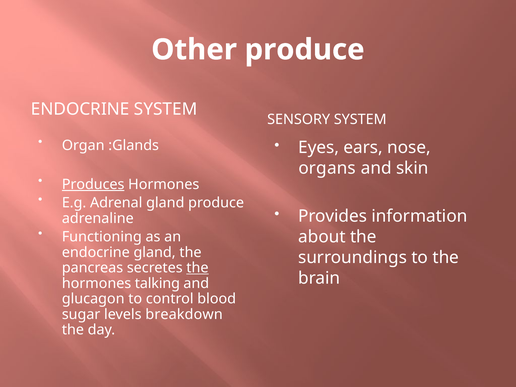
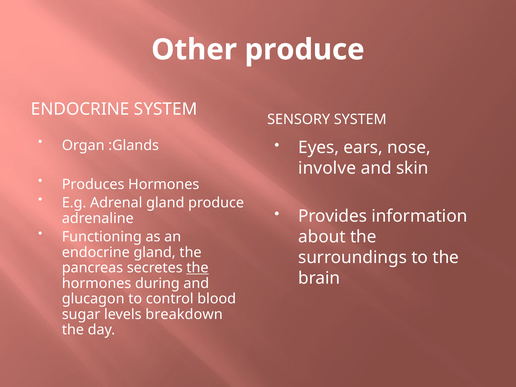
organs: organs -> involve
Produces underline: present -> none
talking: talking -> during
